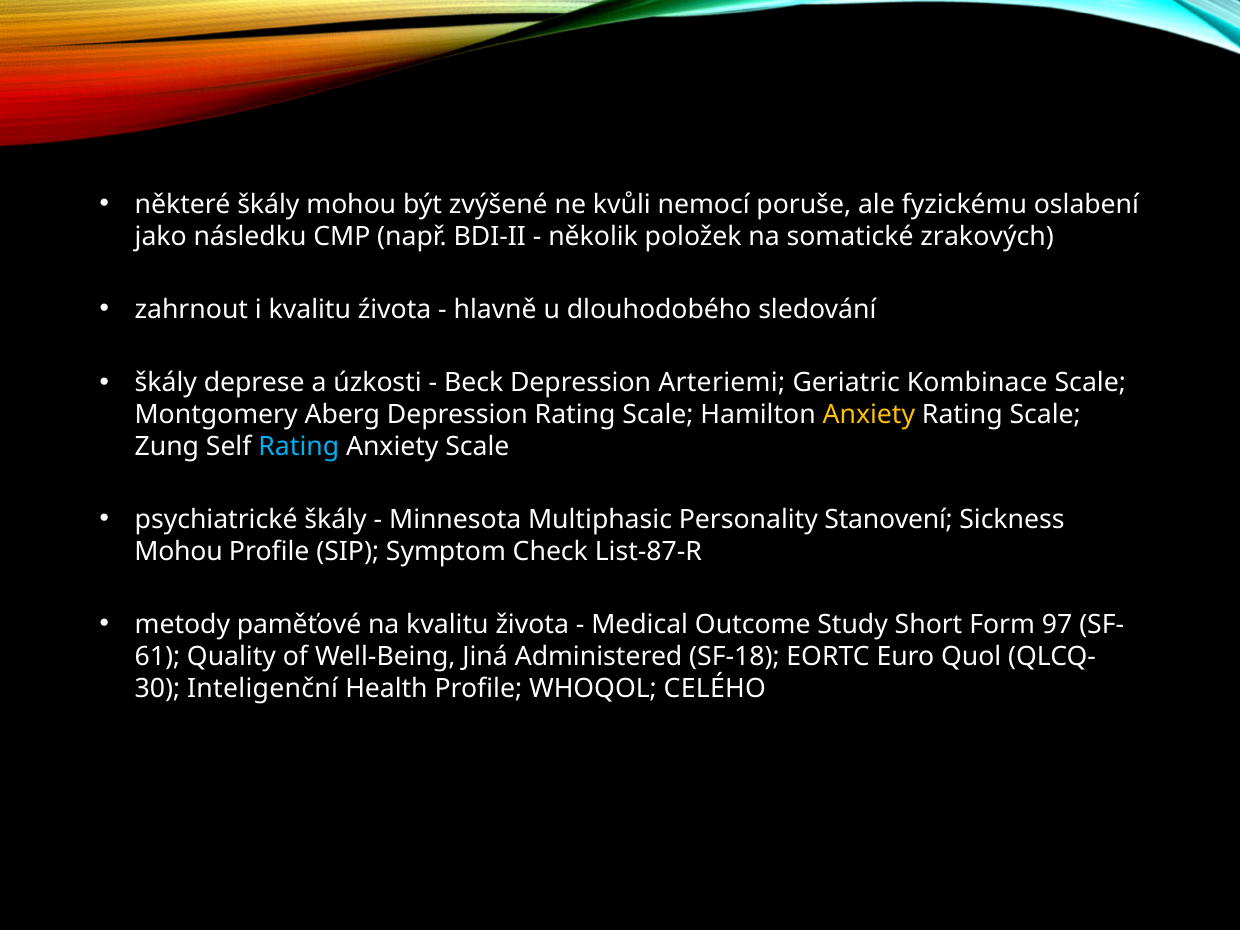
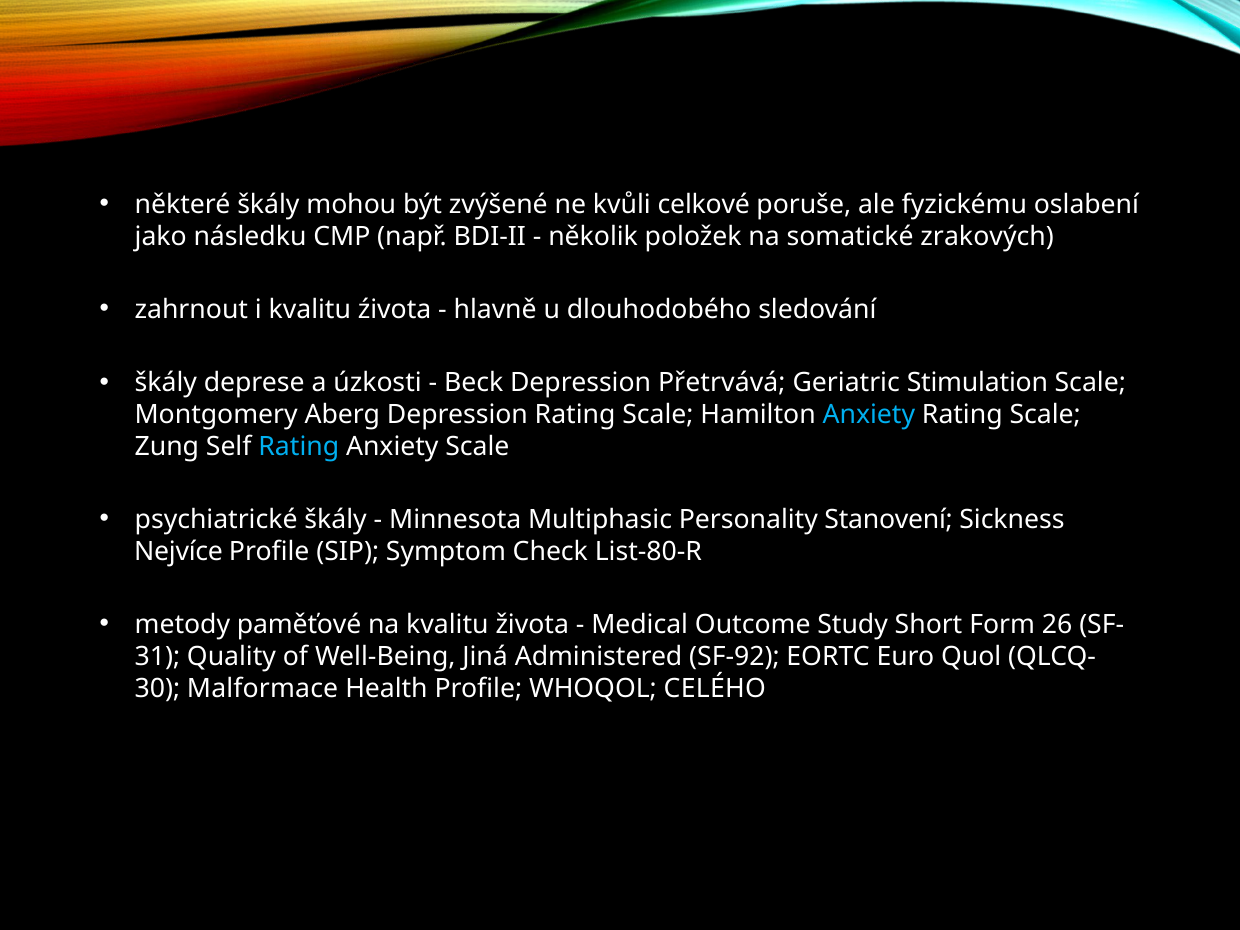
nemocí: nemocí -> celkové
Arteriemi: Arteriemi -> Přetrvává
Kombinace: Kombinace -> Stimulation
Anxiety at (869, 415) colour: yellow -> light blue
Mohou at (179, 551): Mohou -> Nejvíce
List-87-R: List-87-R -> List-80-R
97: 97 -> 26
61: 61 -> 31
SF-18: SF-18 -> SF-92
Inteligenční: Inteligenční -> Malformace
